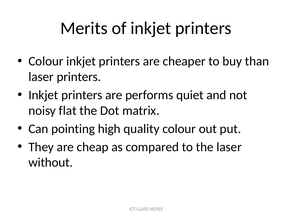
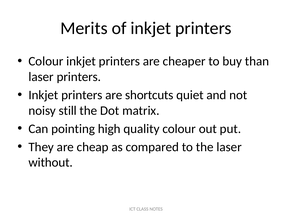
performs: performs -> shortcuts
flat: flat -> still
